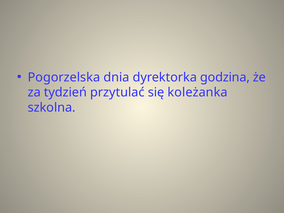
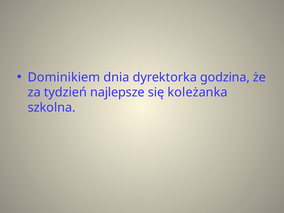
Pogorzelska: Pogorzelska -> Dominikiem
przytulać: przytulać -> najlepsze
